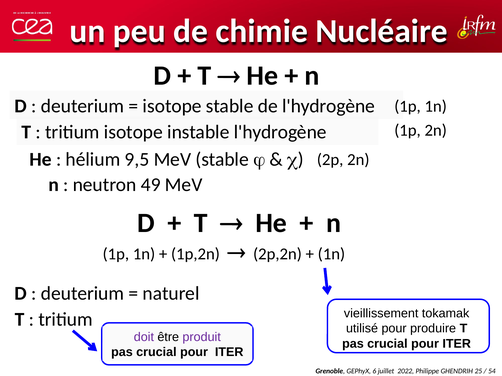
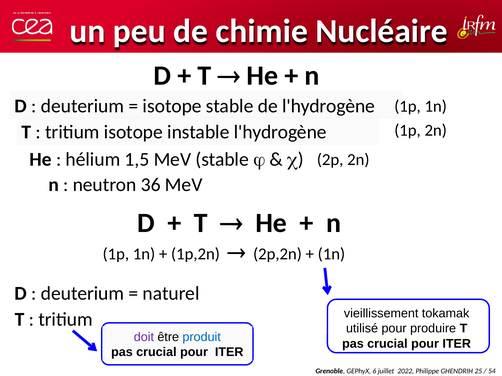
9,5: 9,5 -> 1,5
49: 49 -> 36
produit colour: purple -> blue
